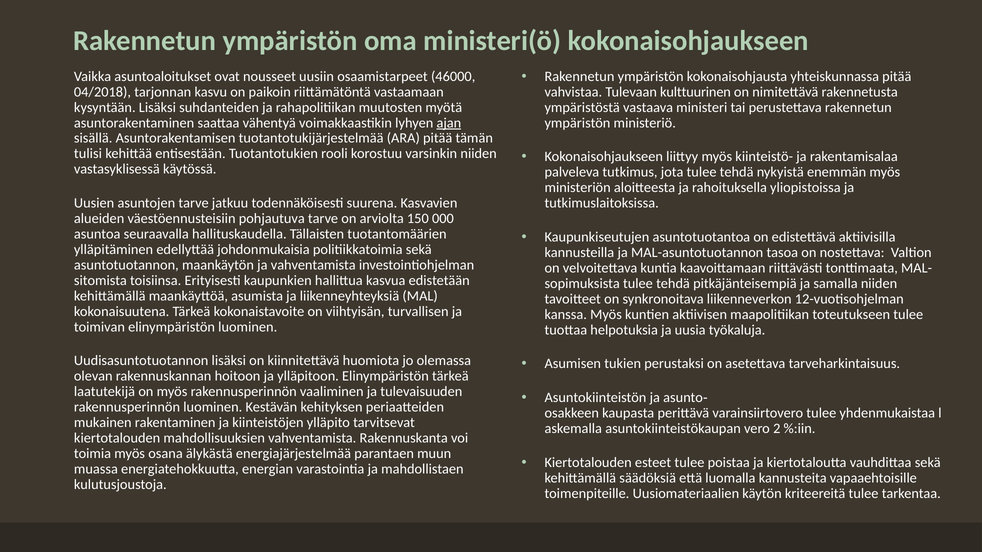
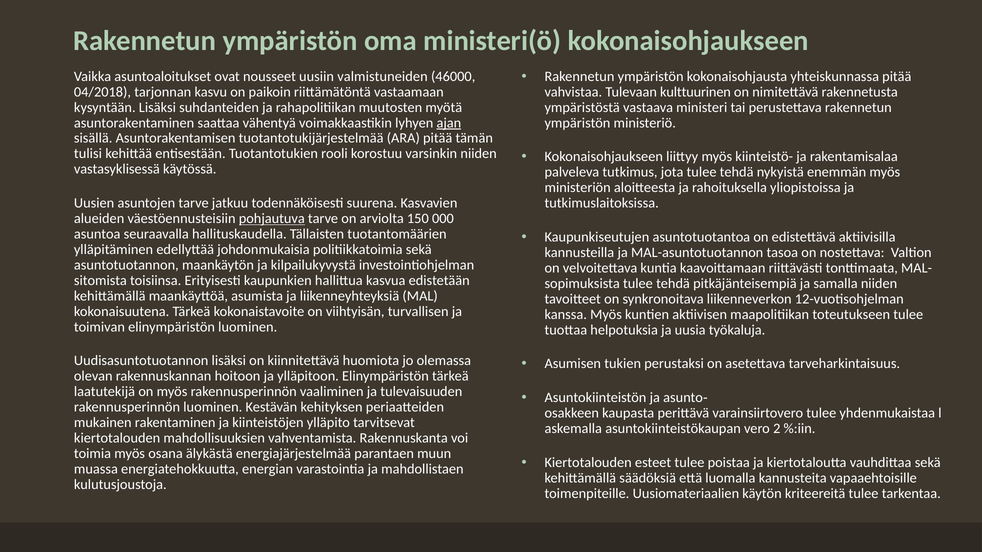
osaamistarpeet: osaamistarpeet -> valmistuneiden
pohjautuva underline: none -> present
ja vahventamista: vahventamista -> kilpailukyvystä
